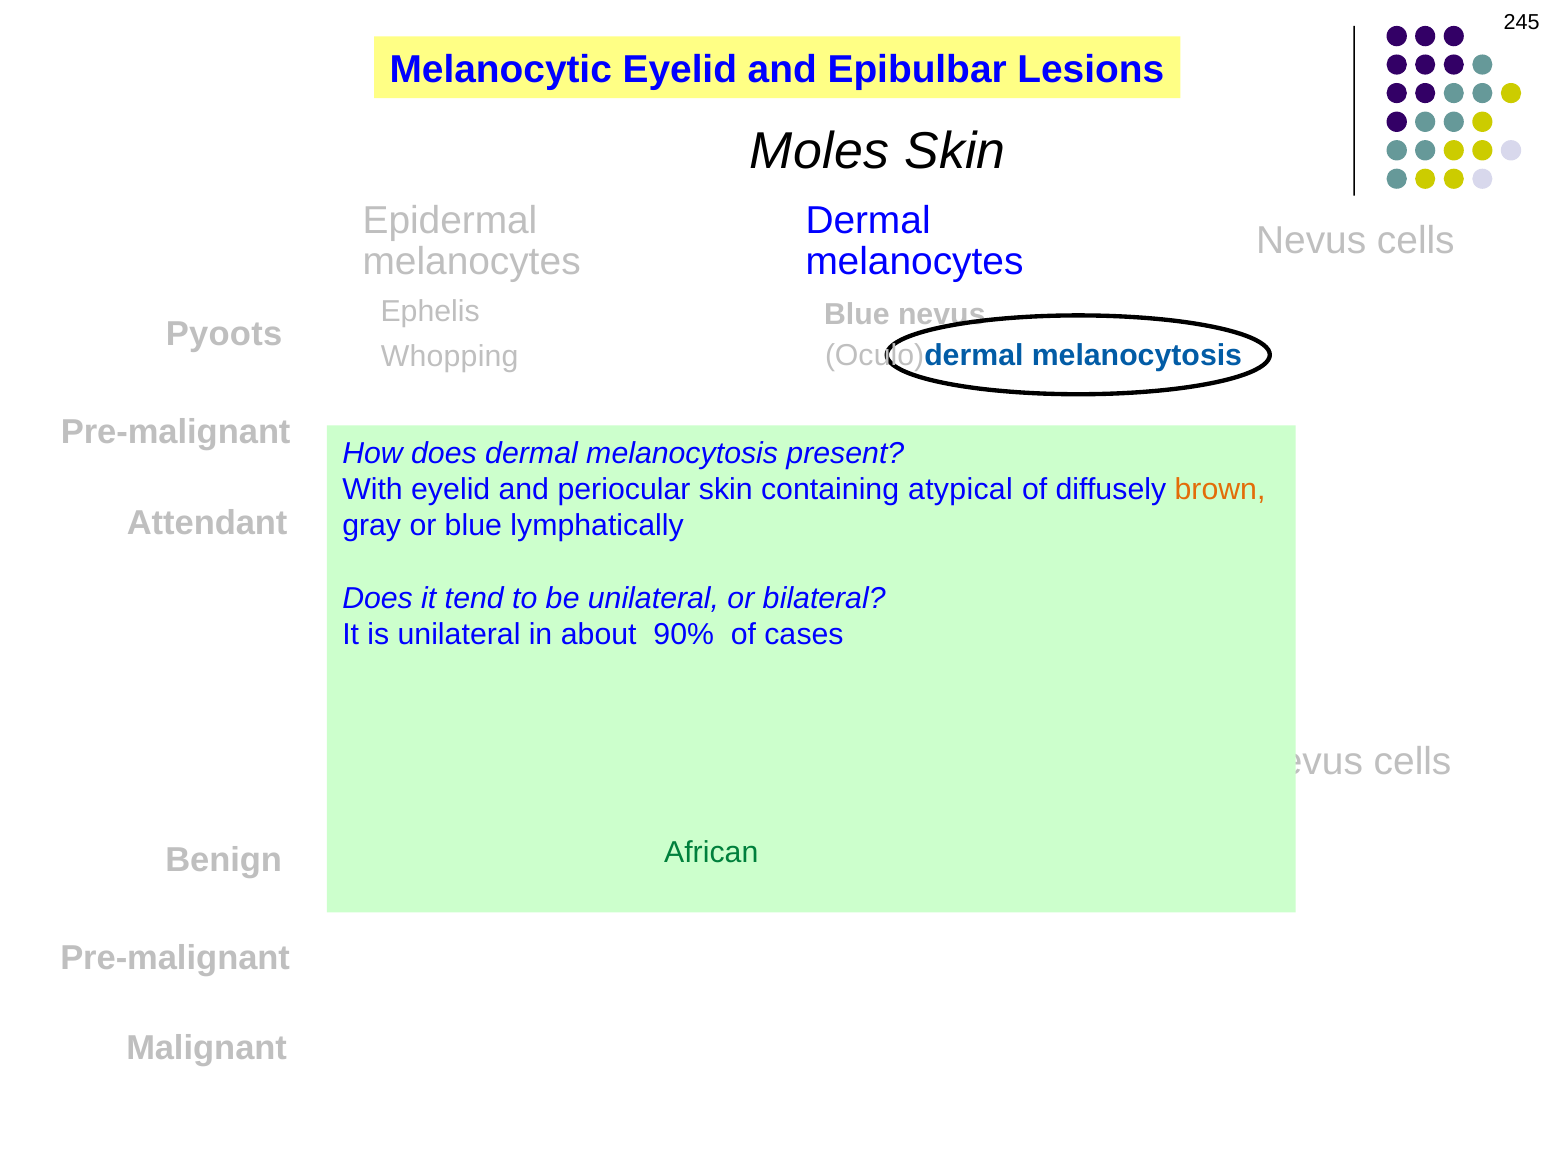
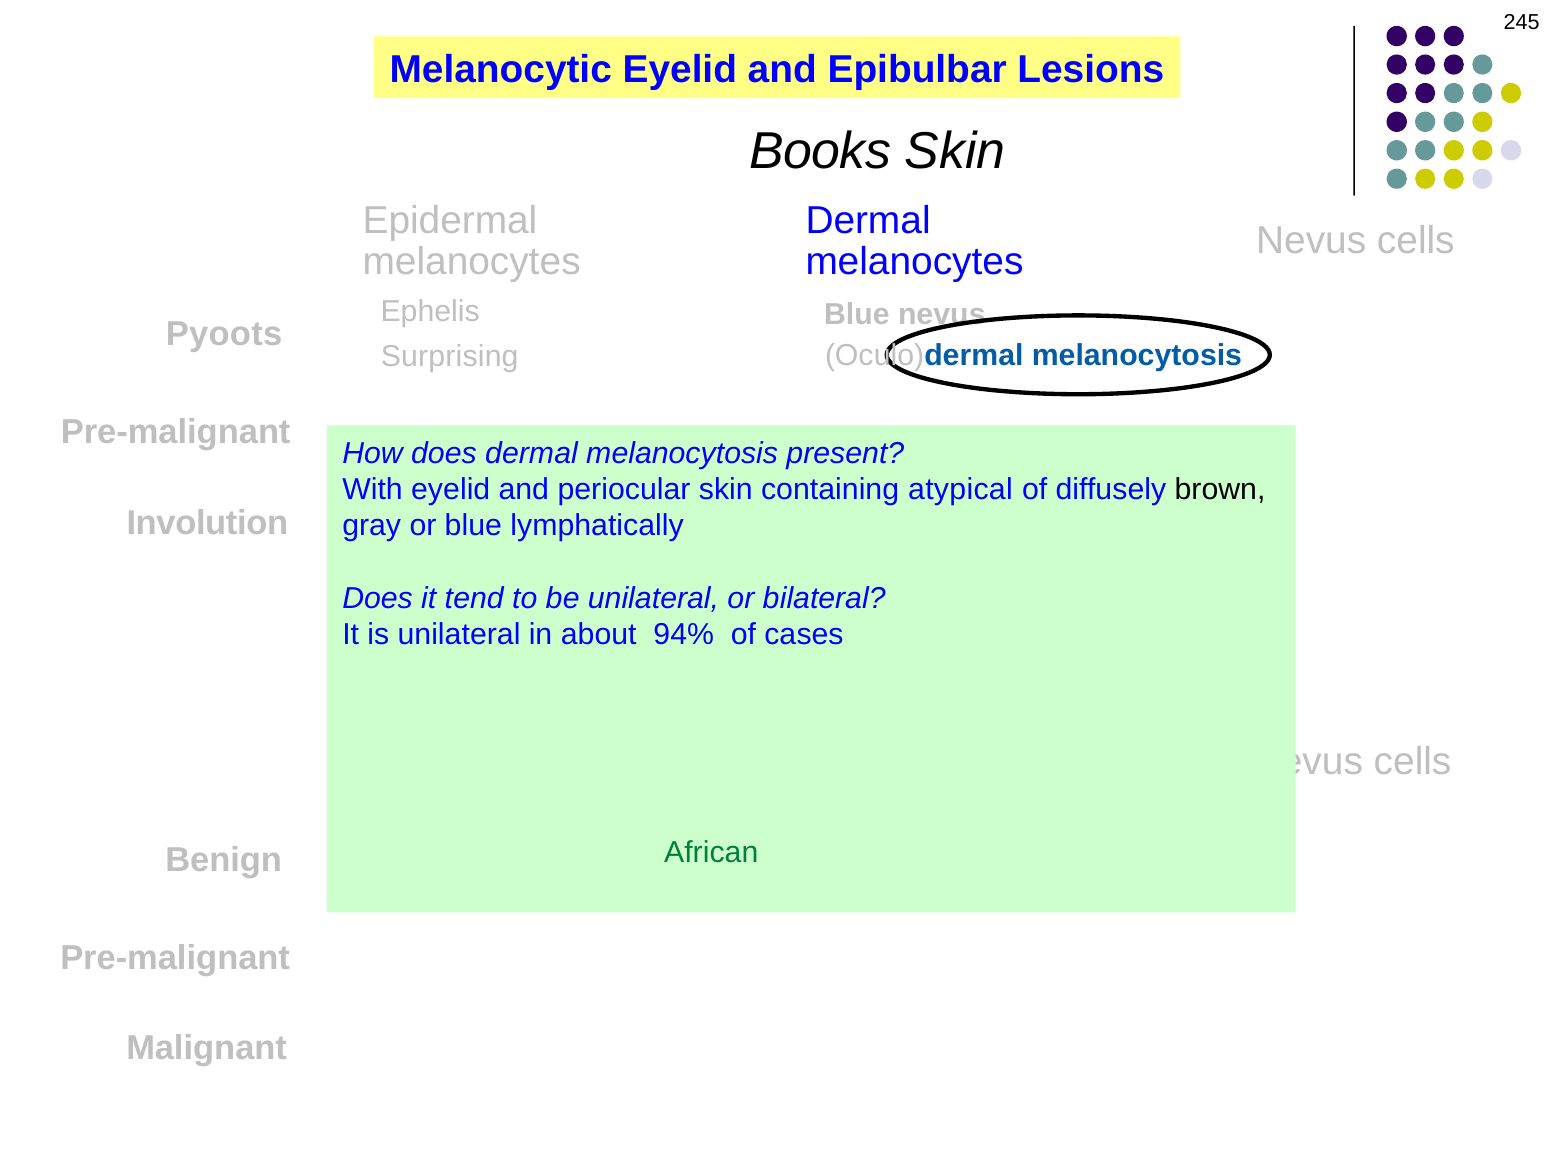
Moles: Moles -> Books
Whopping: Whopping -> Surprising
brown colour: orange -> black
Attendant: Attendant -> Involution
90%: 90% -> 94%
